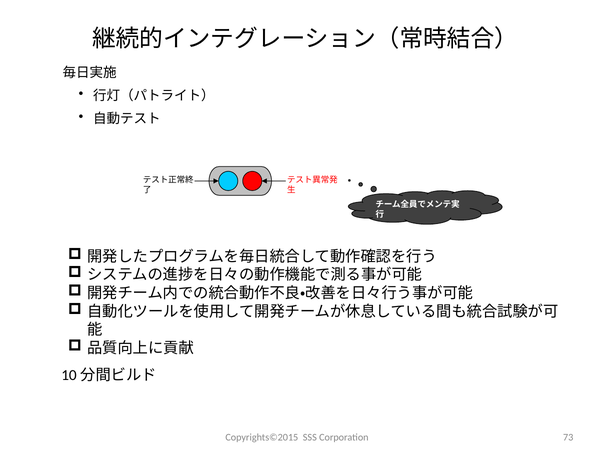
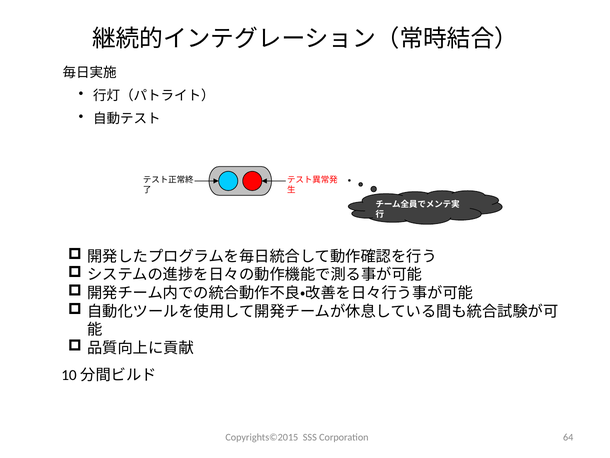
73: 73 -> 64
